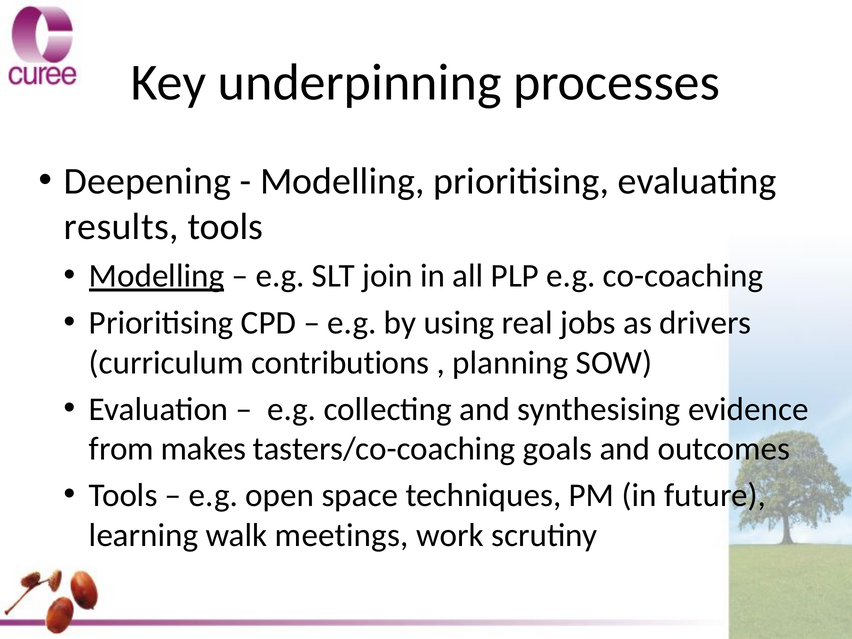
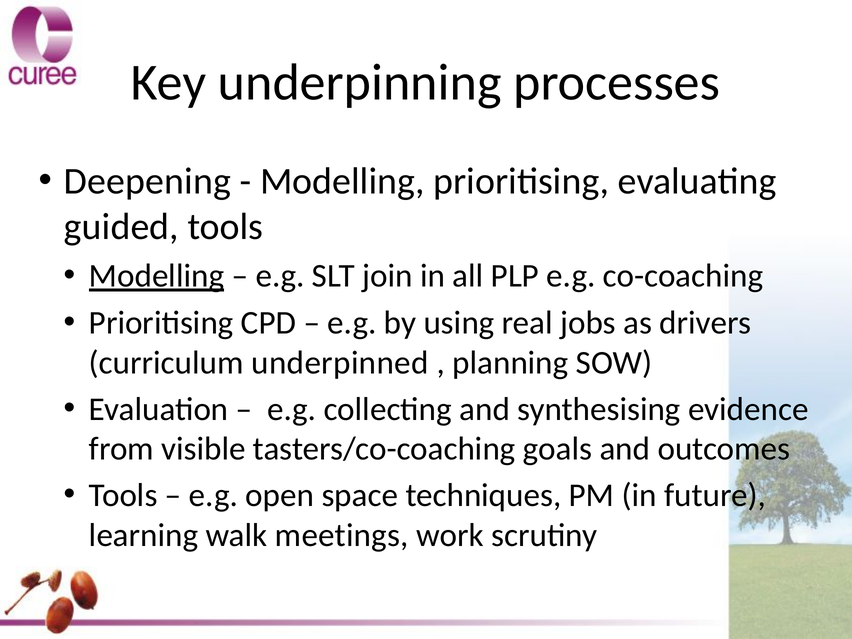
results: results -> guided
contributions: contributions -> underpinned
makes: makes -> visible
